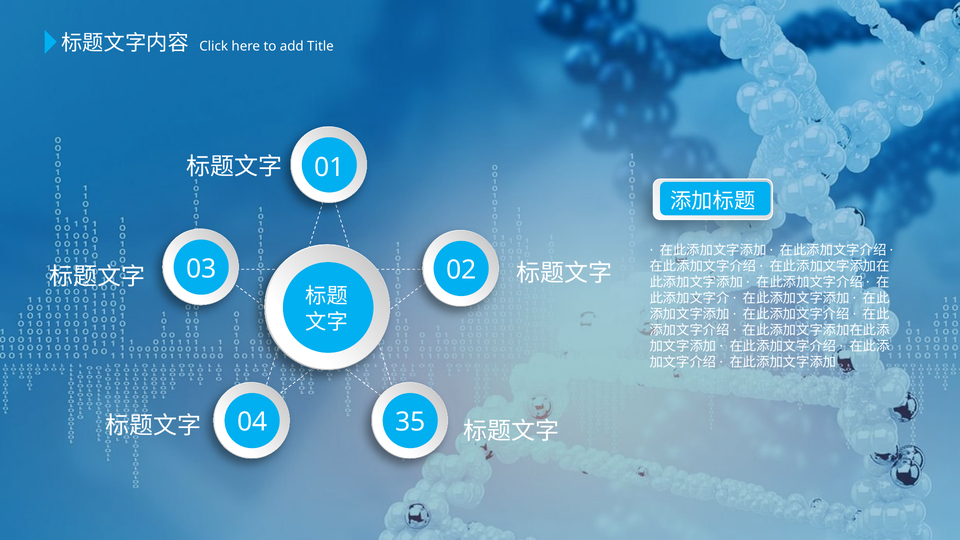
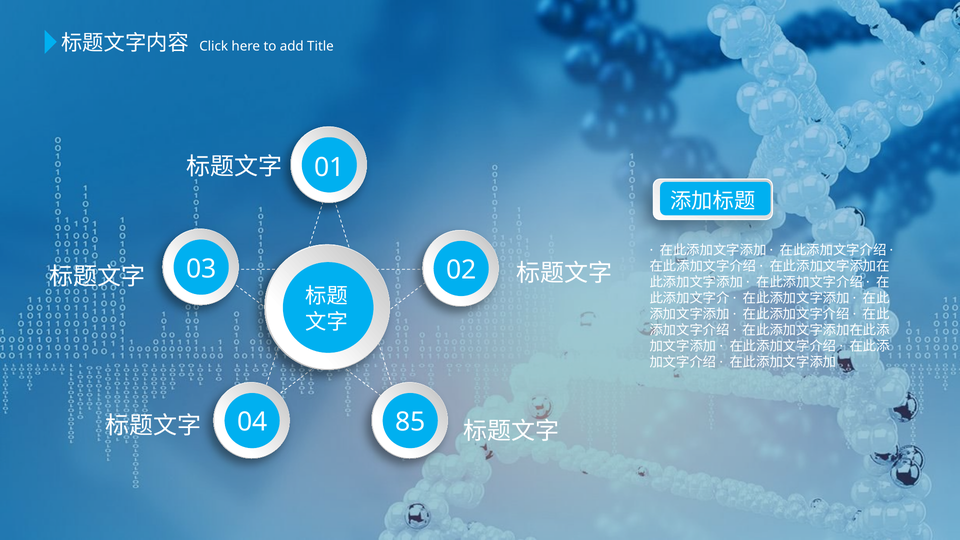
35: 35 -> 85
